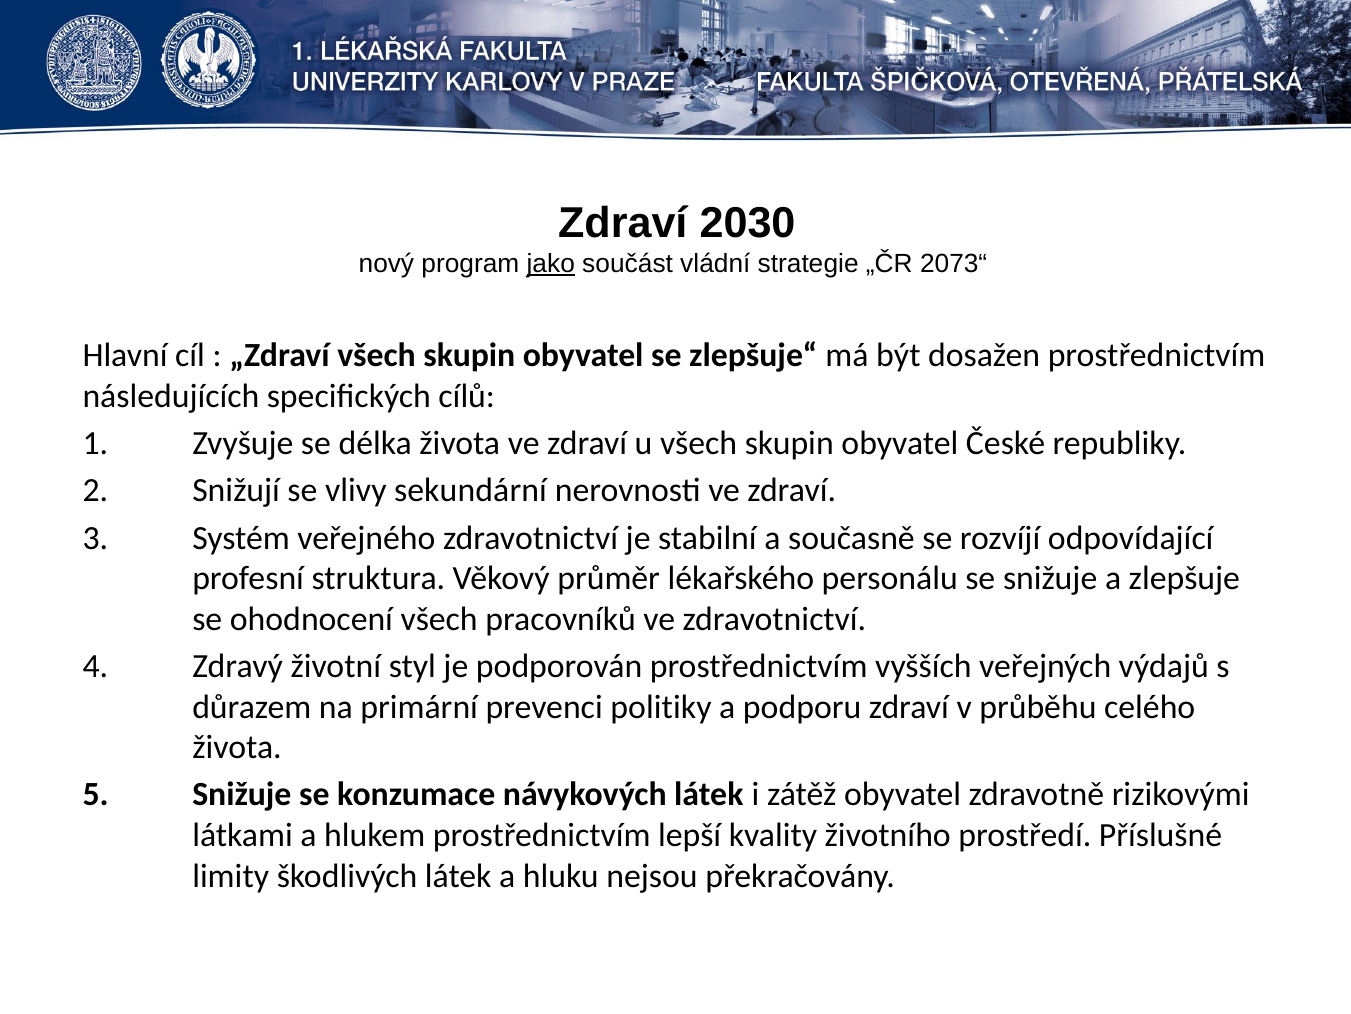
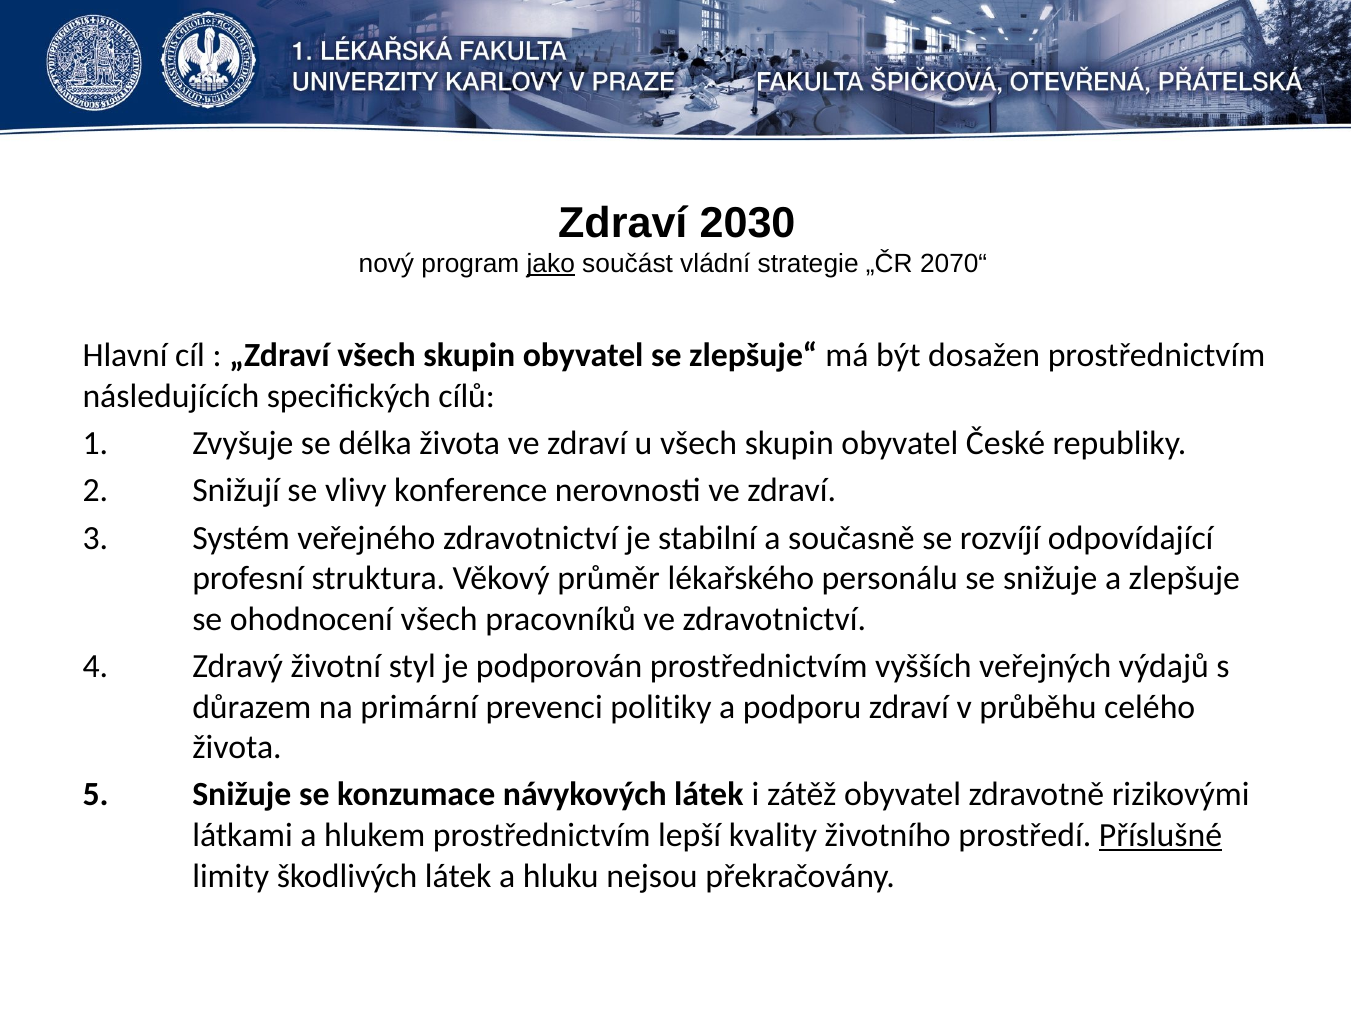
2073“: 2073“ -> 2070“
sekundární: sekundární -> konference
Příslušné underline: none -> present
